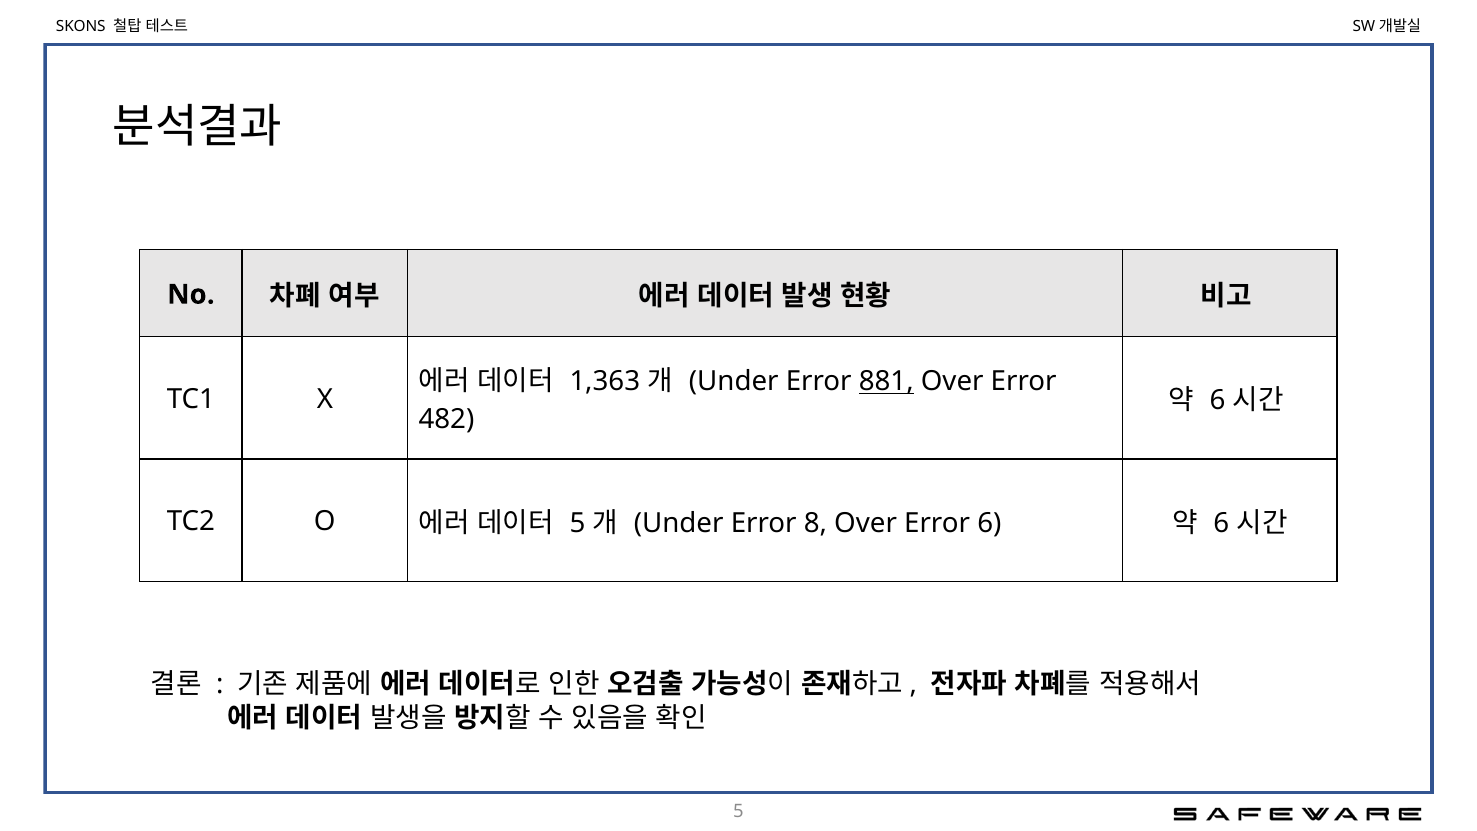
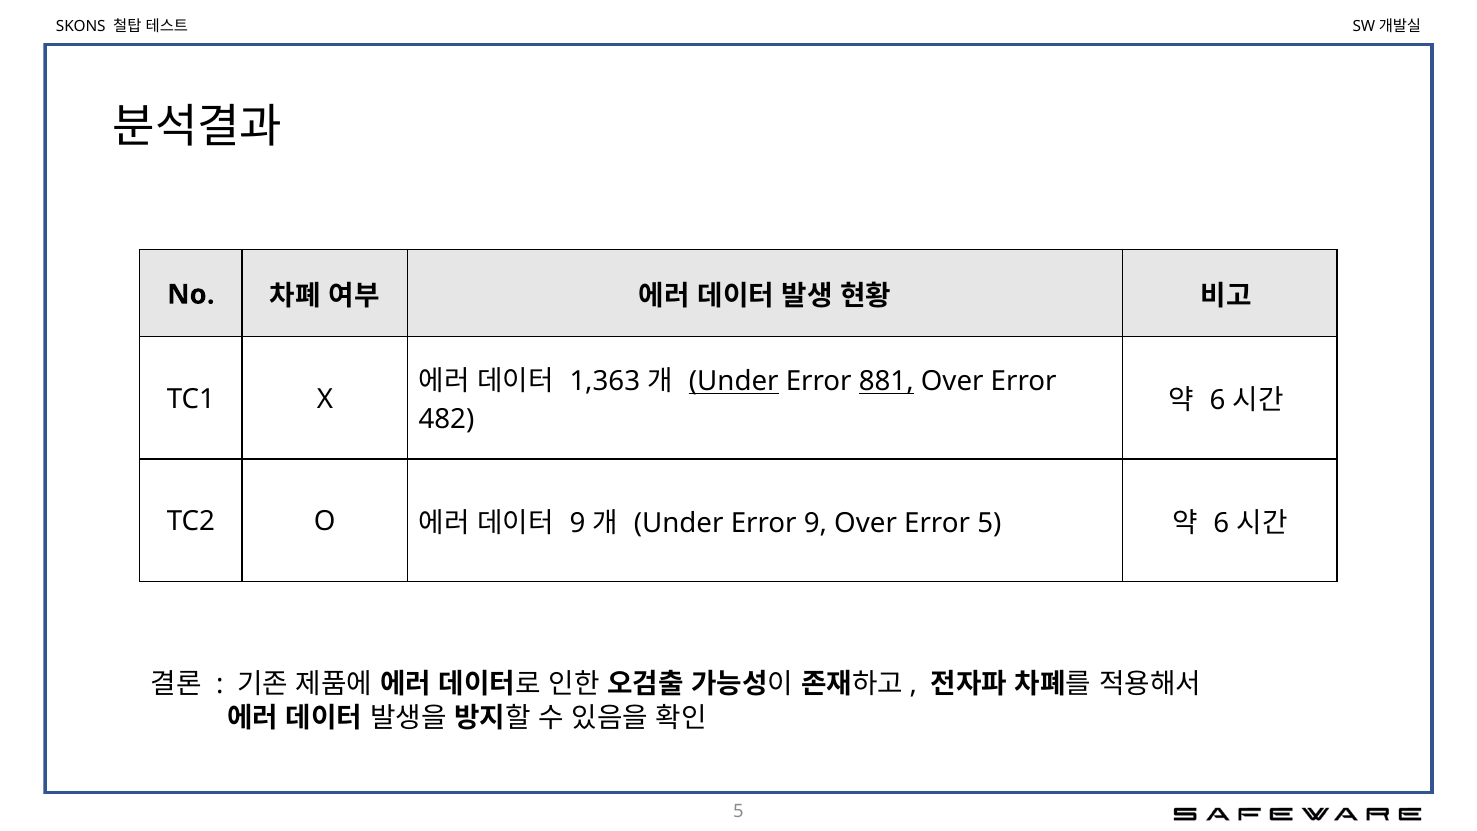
Under at (734, 382) underline: none -> present
5 at (577, 523): 5 -> 9
Error 8: 8 -> 9
Error 6: 6 -> 5
